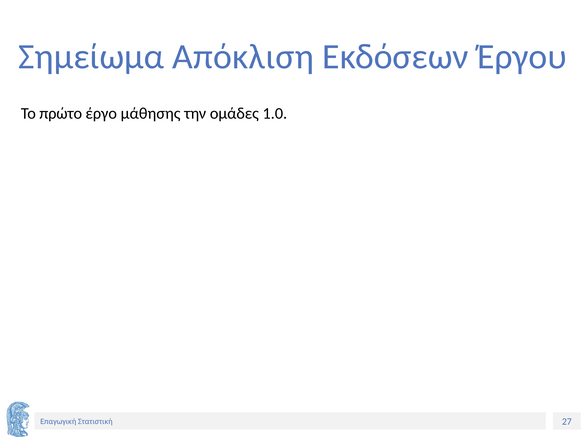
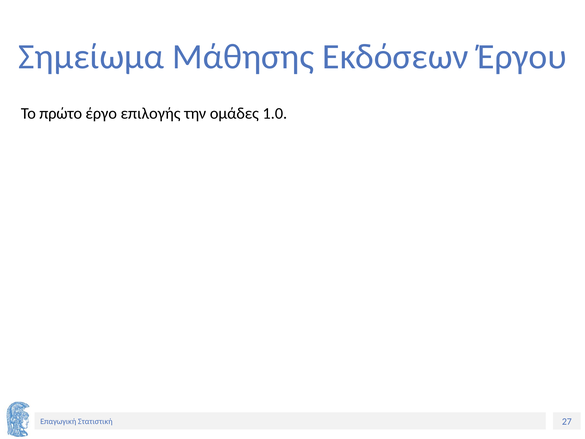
Απόκλιση: Απόκλιση -> Μάθησης
μάθησης: μάθησης -> επιλογής
